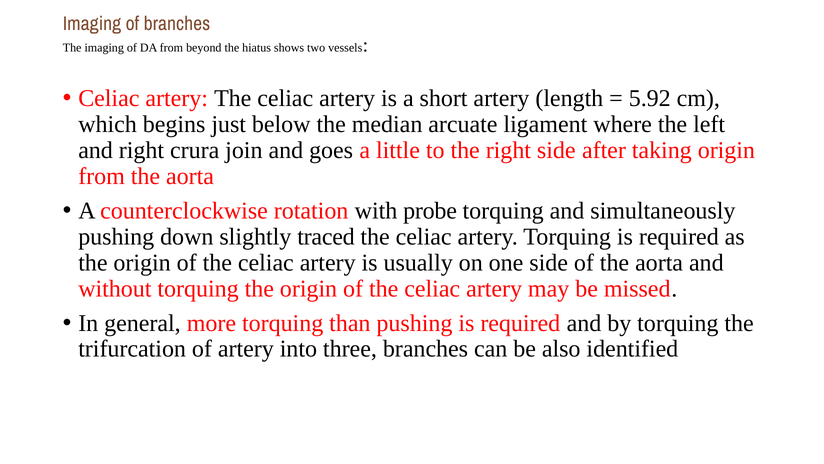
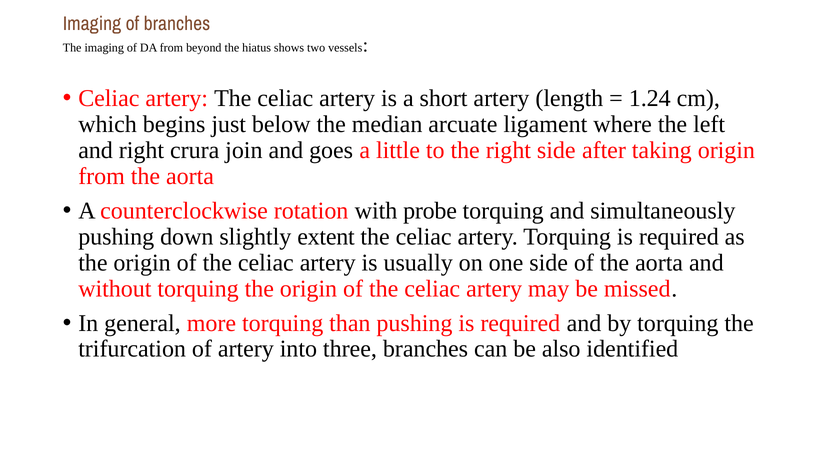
5.92: 5.92 -> 1.24
traced: traced -> extent
